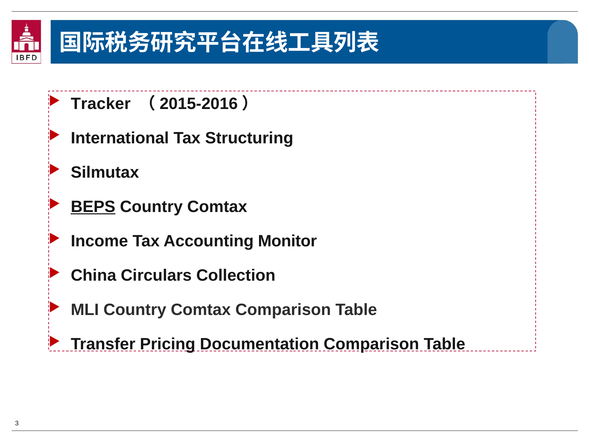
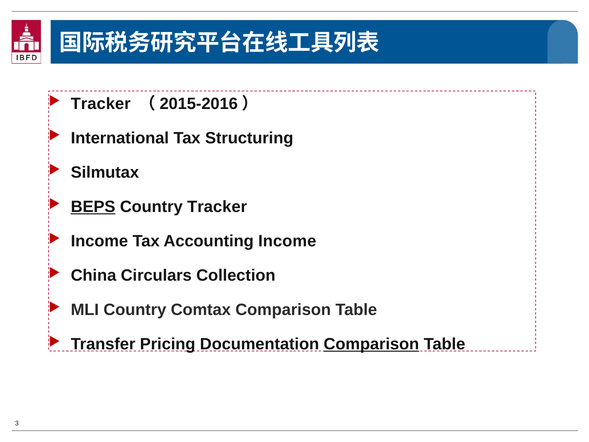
Comtax at (217, 207): Comtax -> Tracker
Accounting Monitor: Monitor -> Income
Comparison at (371, 344) underline: none -> present
